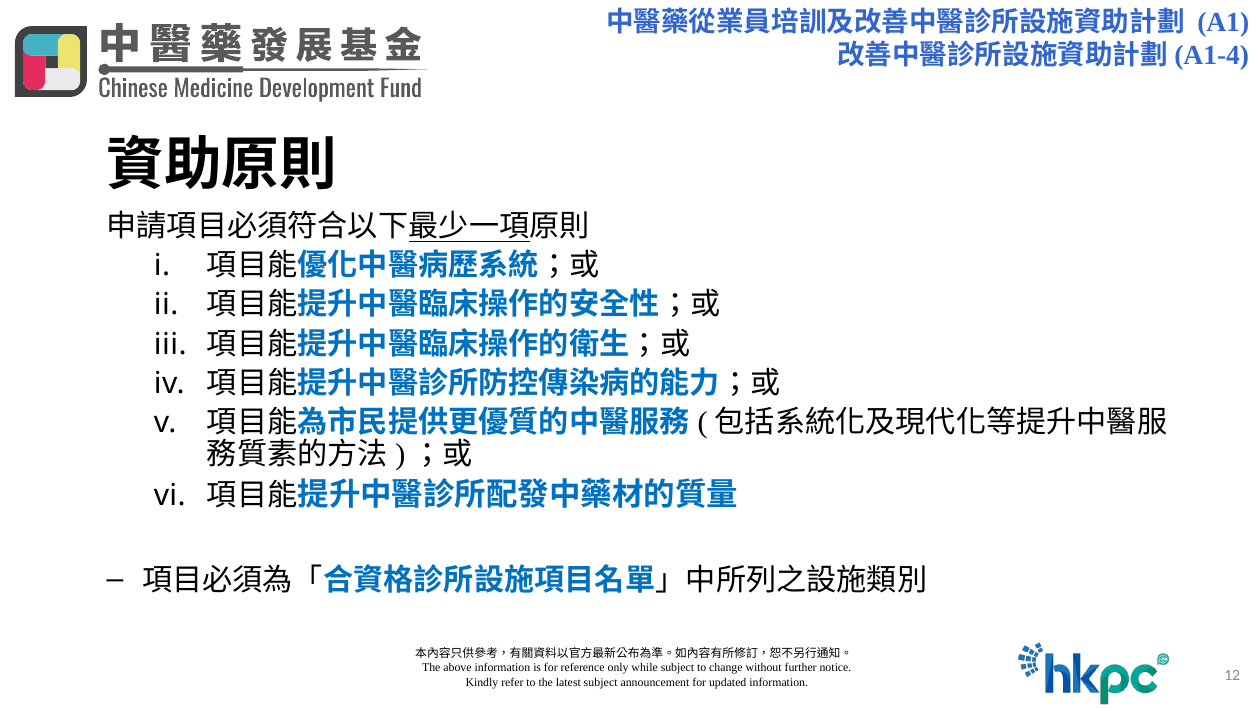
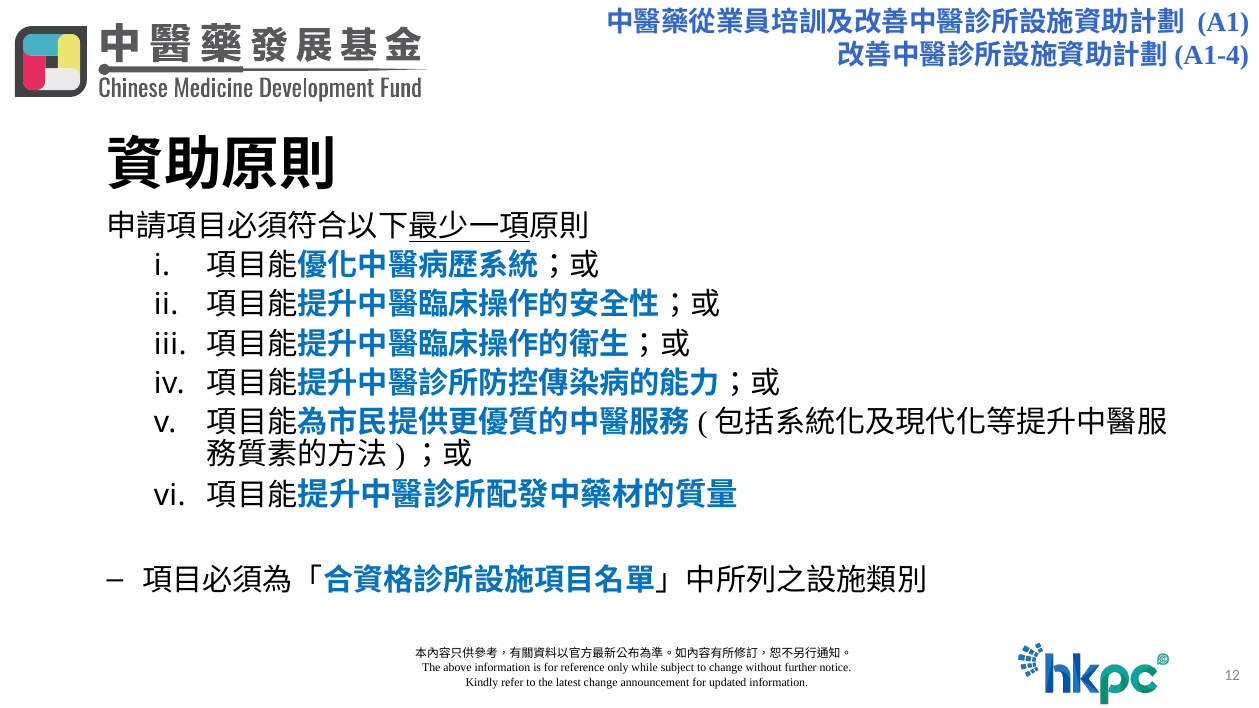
latest subject: subject -> change
